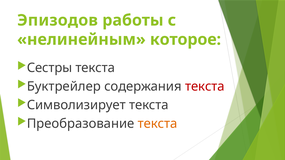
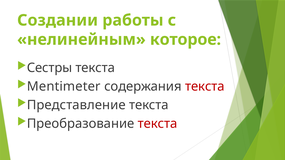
Эпизодов: Эпизодов -> Создании
Буктрейлер: Буктрейлер -> Mentimeter
Символизирует: Символизирует -> Представление
текста at (158, 124) colour: orange -> red
